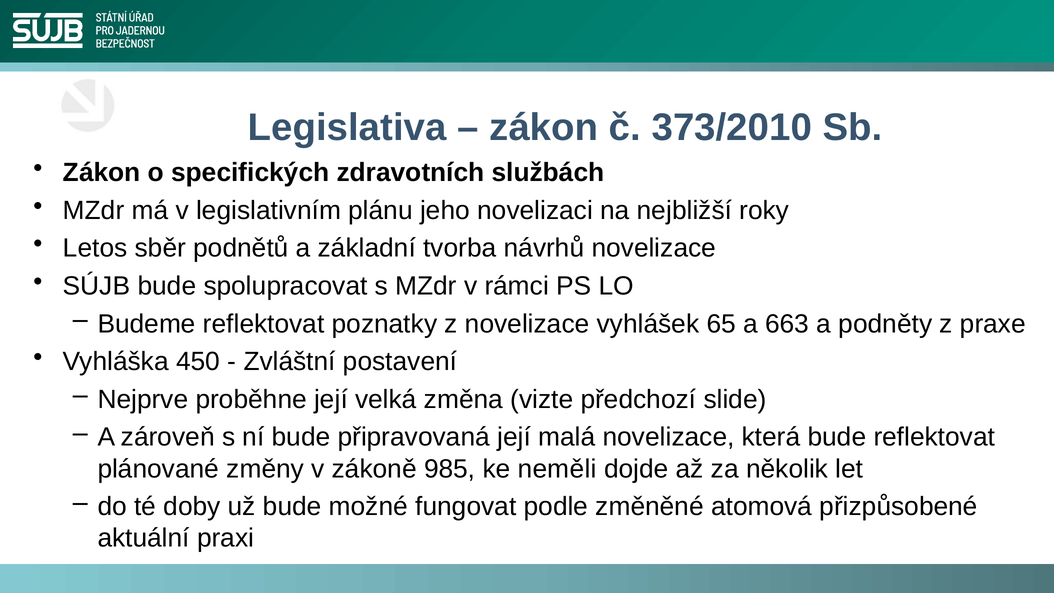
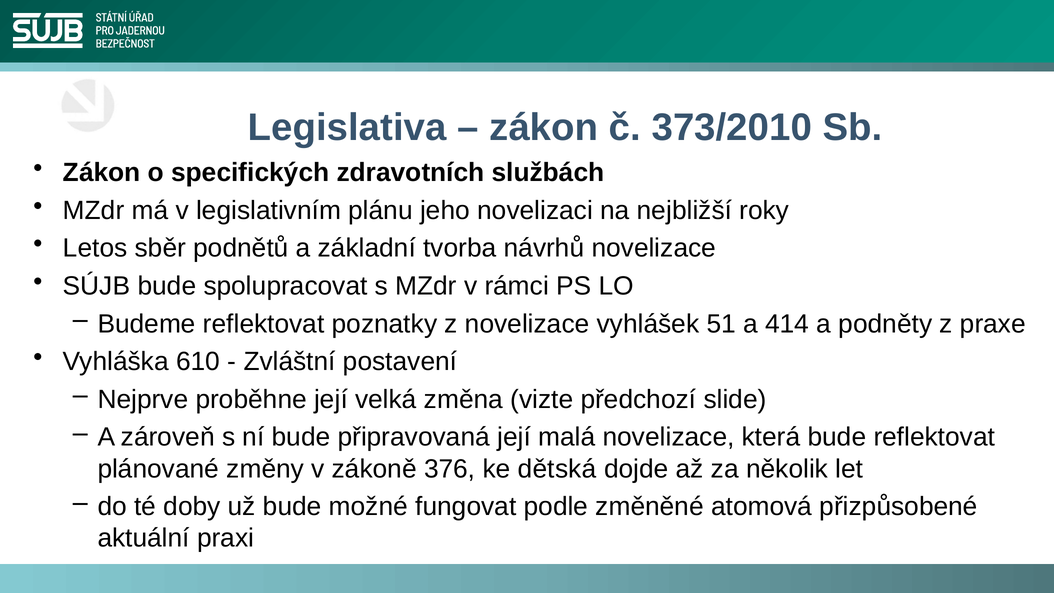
65: 65 -> 51
663: 663 -> 414
450: 450 -> 610
985: 985 -> 376
neměli: neměli -> dětská
